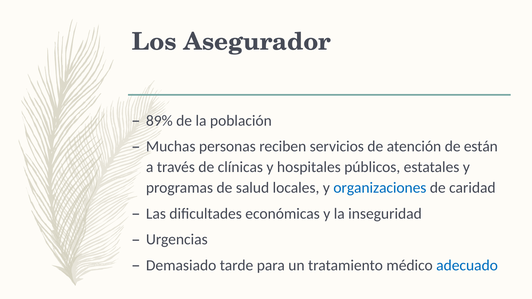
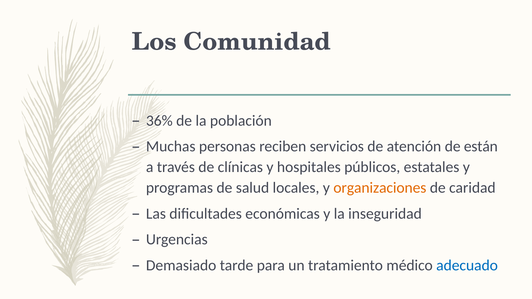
Asegurador: Asegurador -> Comunidad
89%: 89% -> 36%
organizaciones colour: blue -> orange
